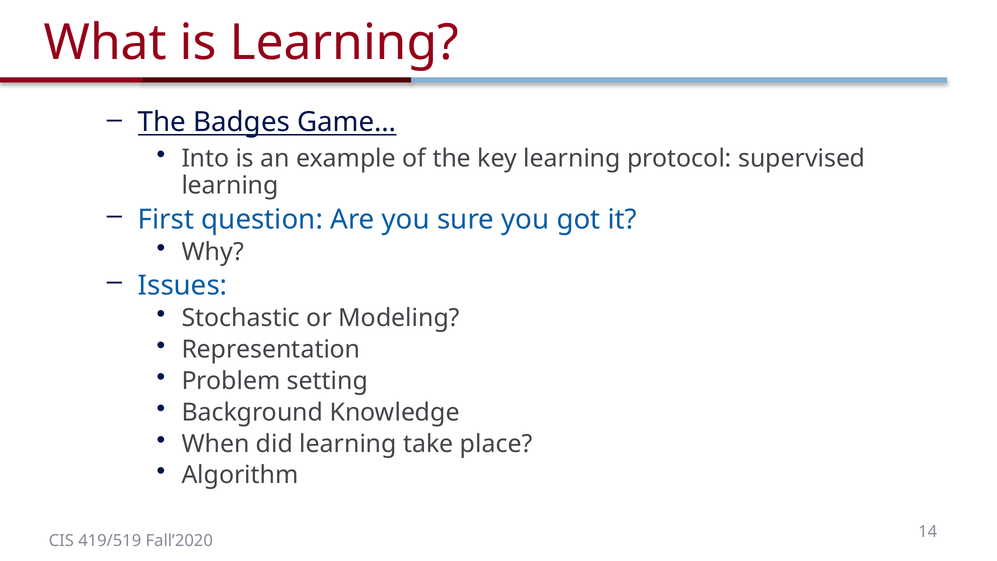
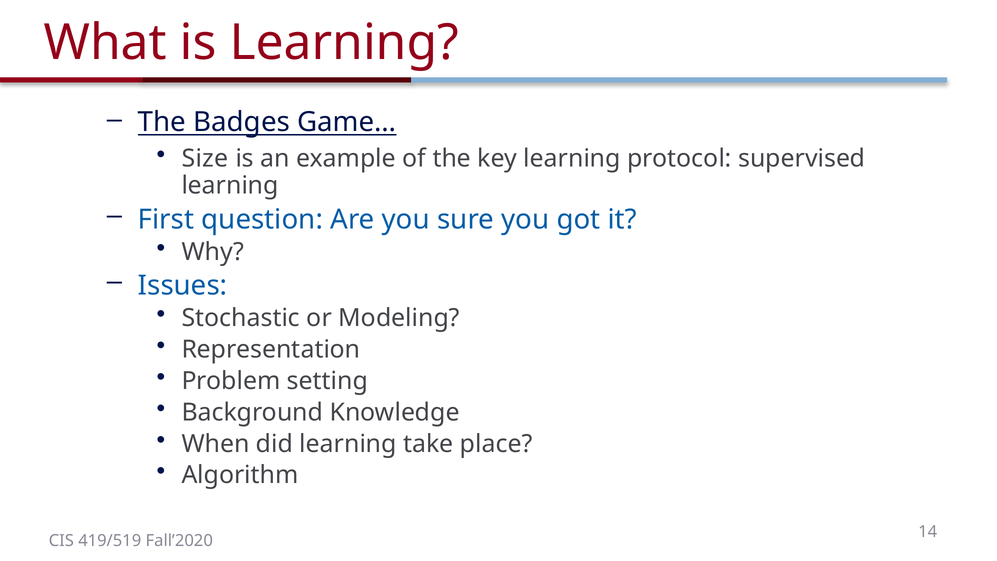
Into: Into -> Size
